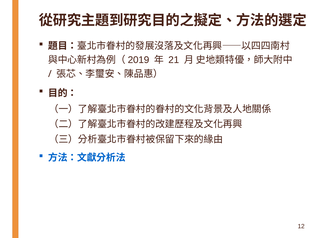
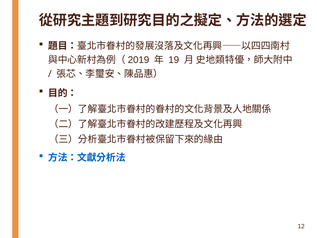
21: 21 -> 19
